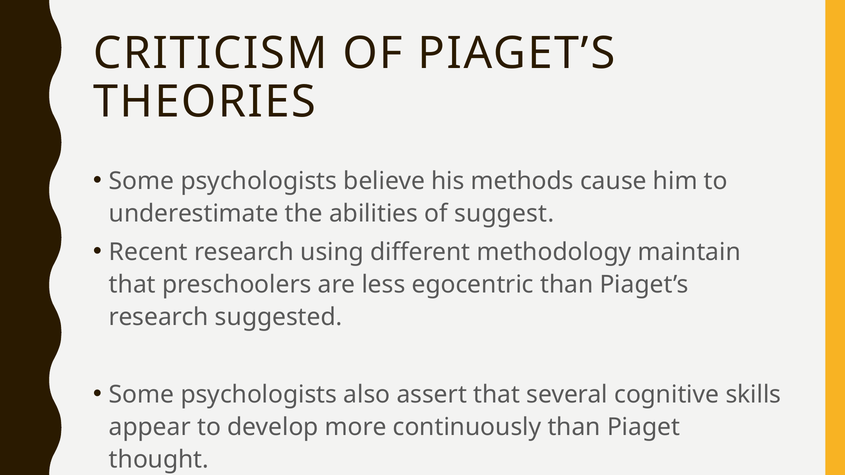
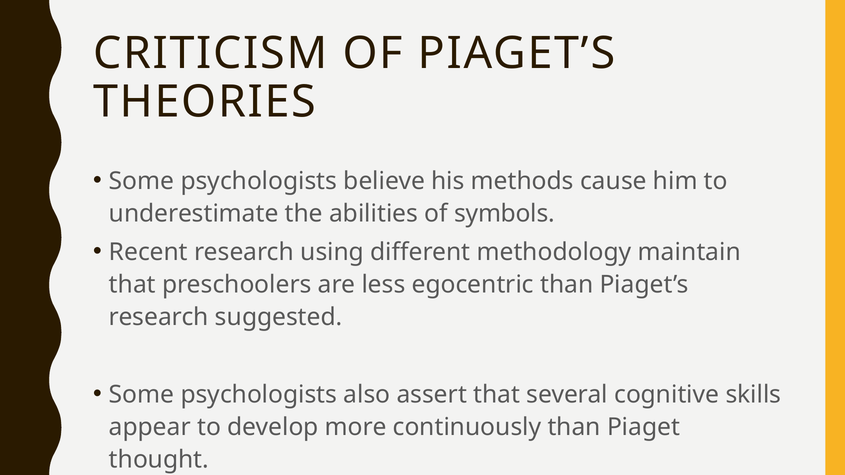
suggest: suggest -> symbols
